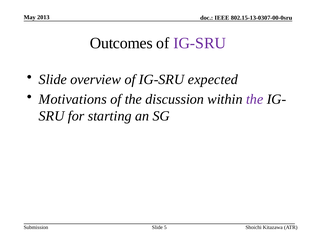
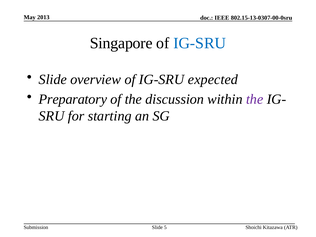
Outcomes: Outcomes -> Singapore
IG-SRU at (200, 43) colour: purple -> blue
Motivations: Motivations -> Preparatory
